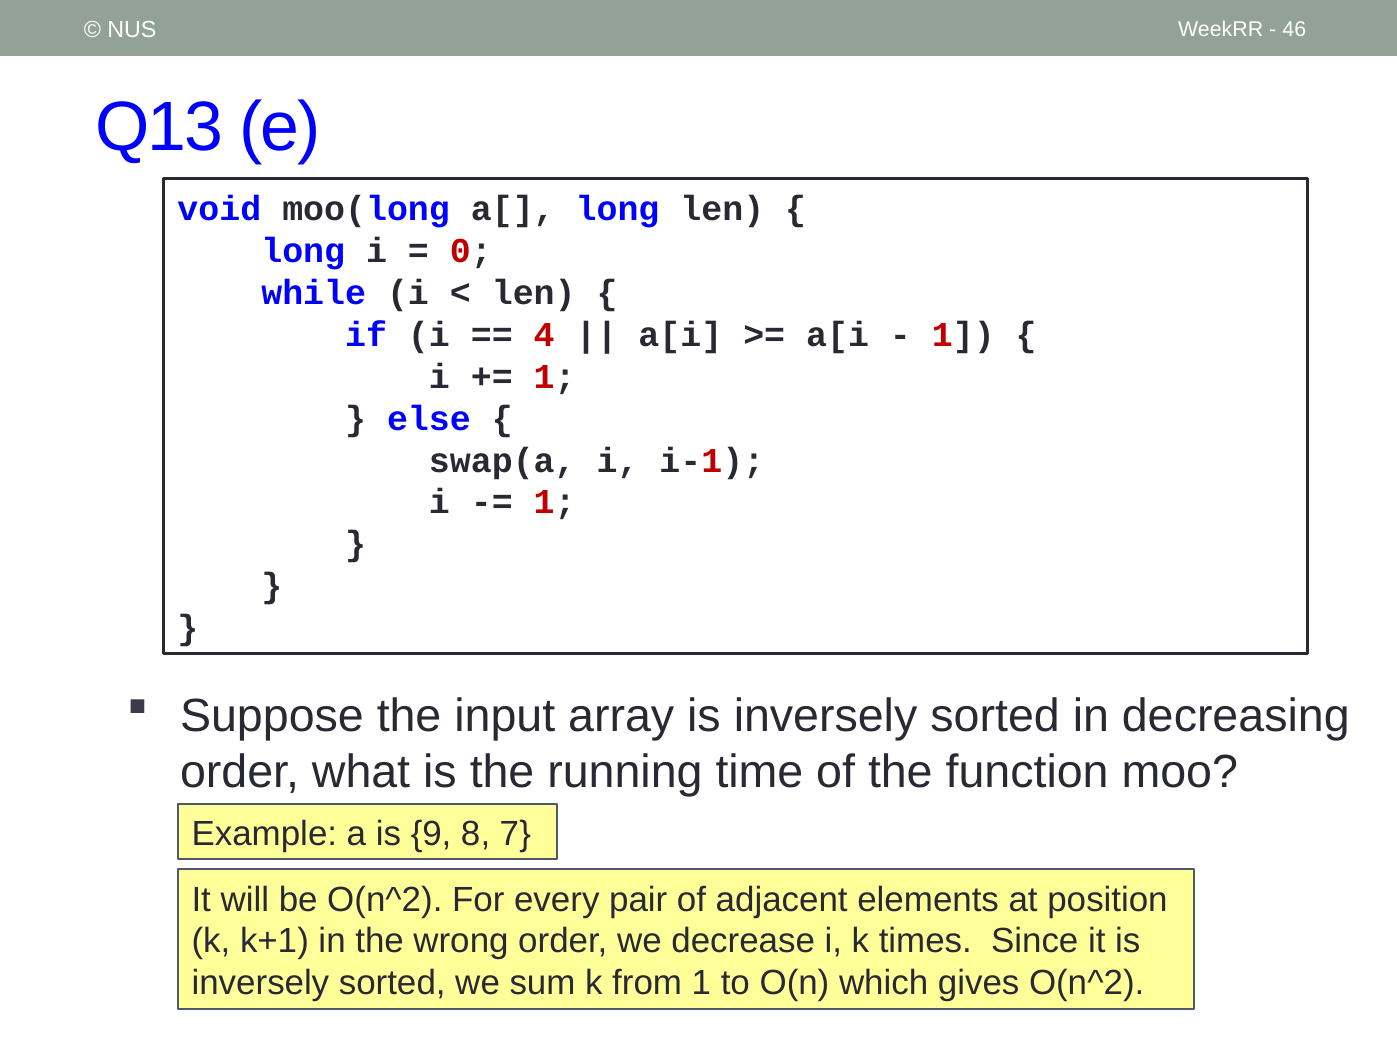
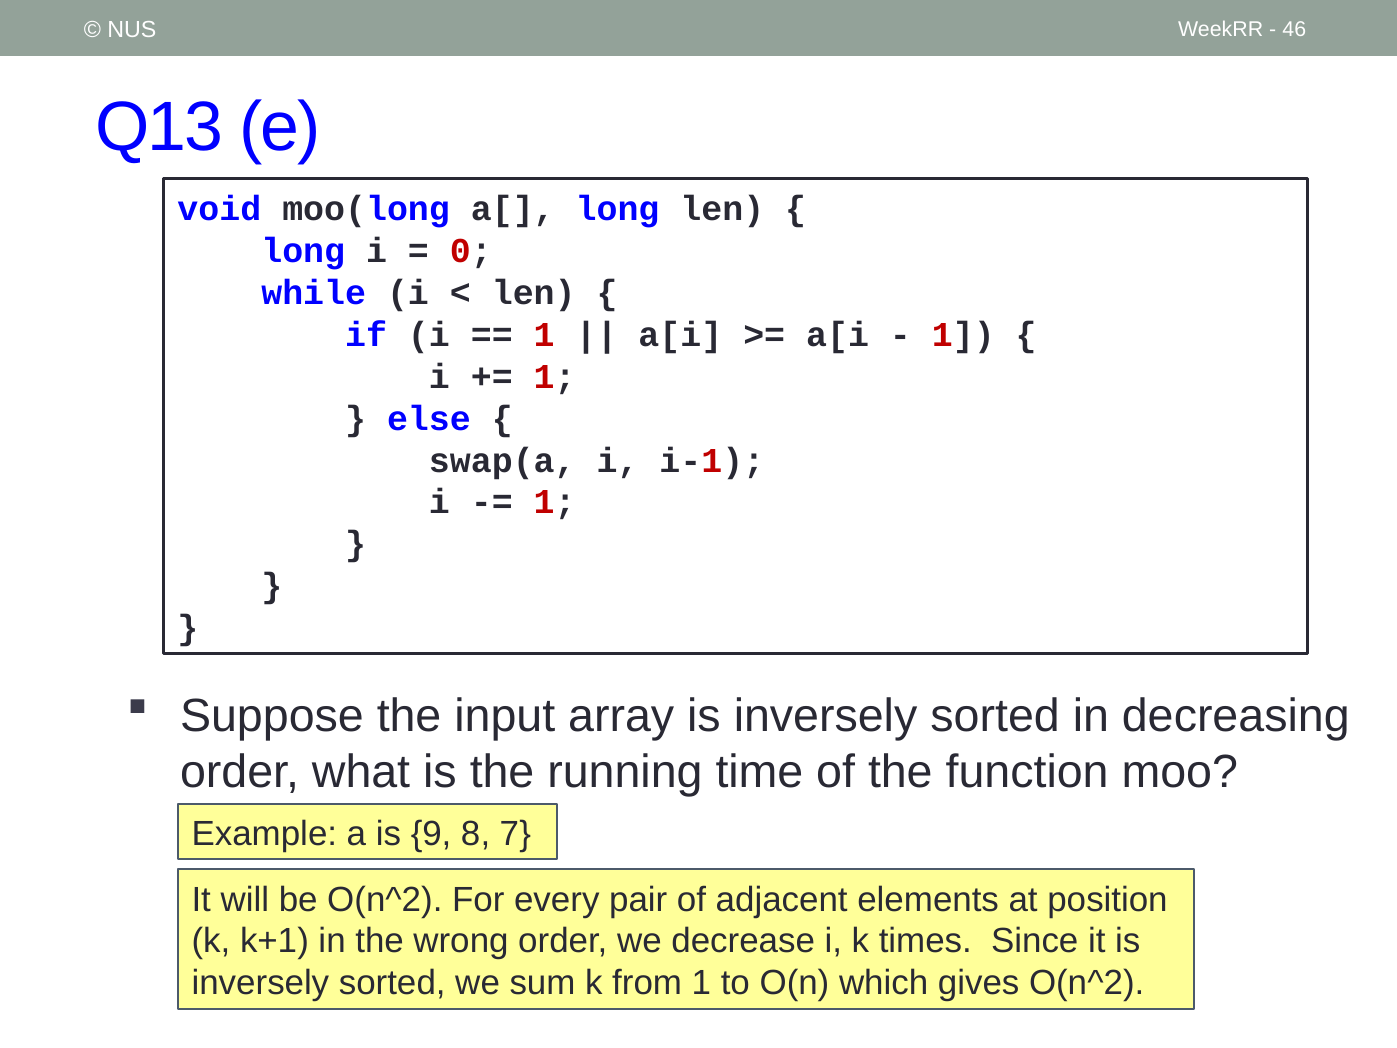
4 at (544, 335): 4 -> 1
